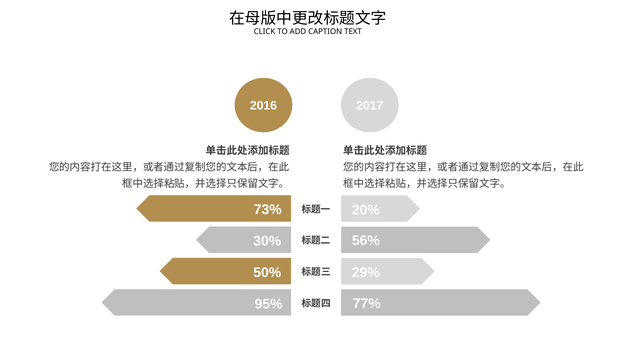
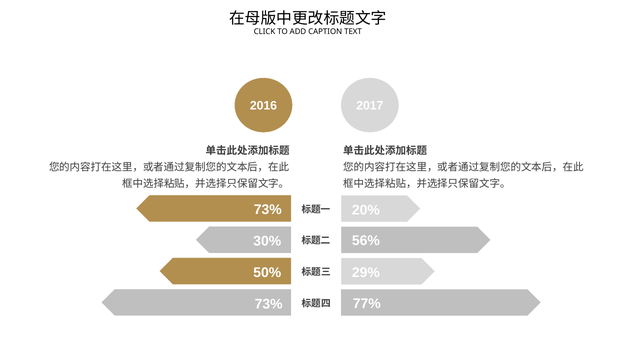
95% at (269, 304): 95% -> 73%
